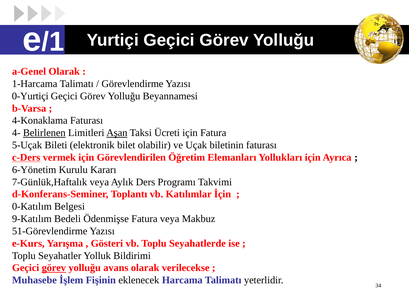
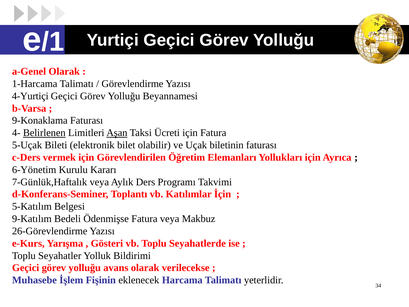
0-Yurtiçi: 0-Yurtiçi -> 4-Yurtiçi
4-Konaklama: 4-Konaklama -> 9-Konaklama
c-Ders underline: present -> none
0-Katılım: 0-Katılım -> 5-Katılım
51-Görevlendirme: 51-Görevlendirme -> 26-Görevlendirme
görev at (54, 268) underline: present -> none
